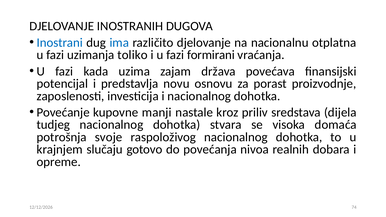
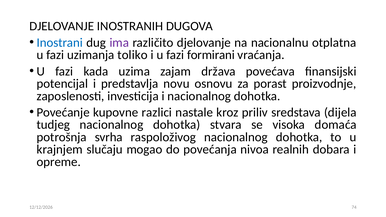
ima colour: blue -> purple
manji: manji -> razlici
svoje: svoje -> svrha
gotovo: gotovo -> mogao
